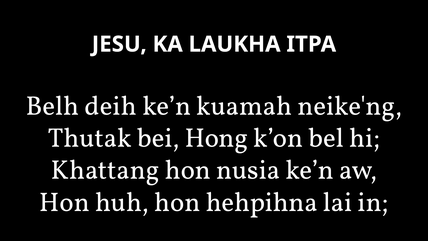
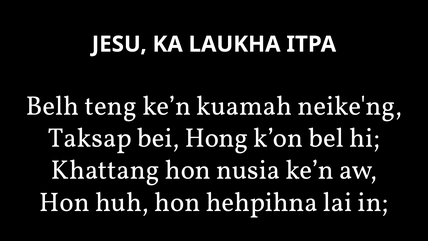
deih: deih -> teng
Thutak: Thutak -> Taksap
